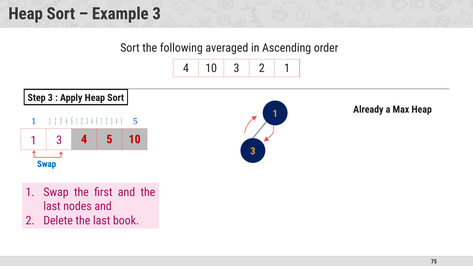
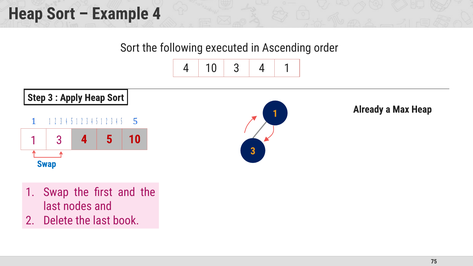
Example 3: 3 -> 4
averaged: averaged -> executed
3 2: 2 -> 4
